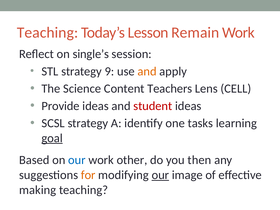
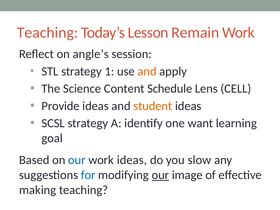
single’s: single’s -> angle’s
9: 9 -> 1
Teachers: Teachers -> Schedule
student colour: red -> orange
tasks: tasks -> want
goal underline: present -> none
work other: other -> ideas
then: then -> slow
for colour: orange -> blue
